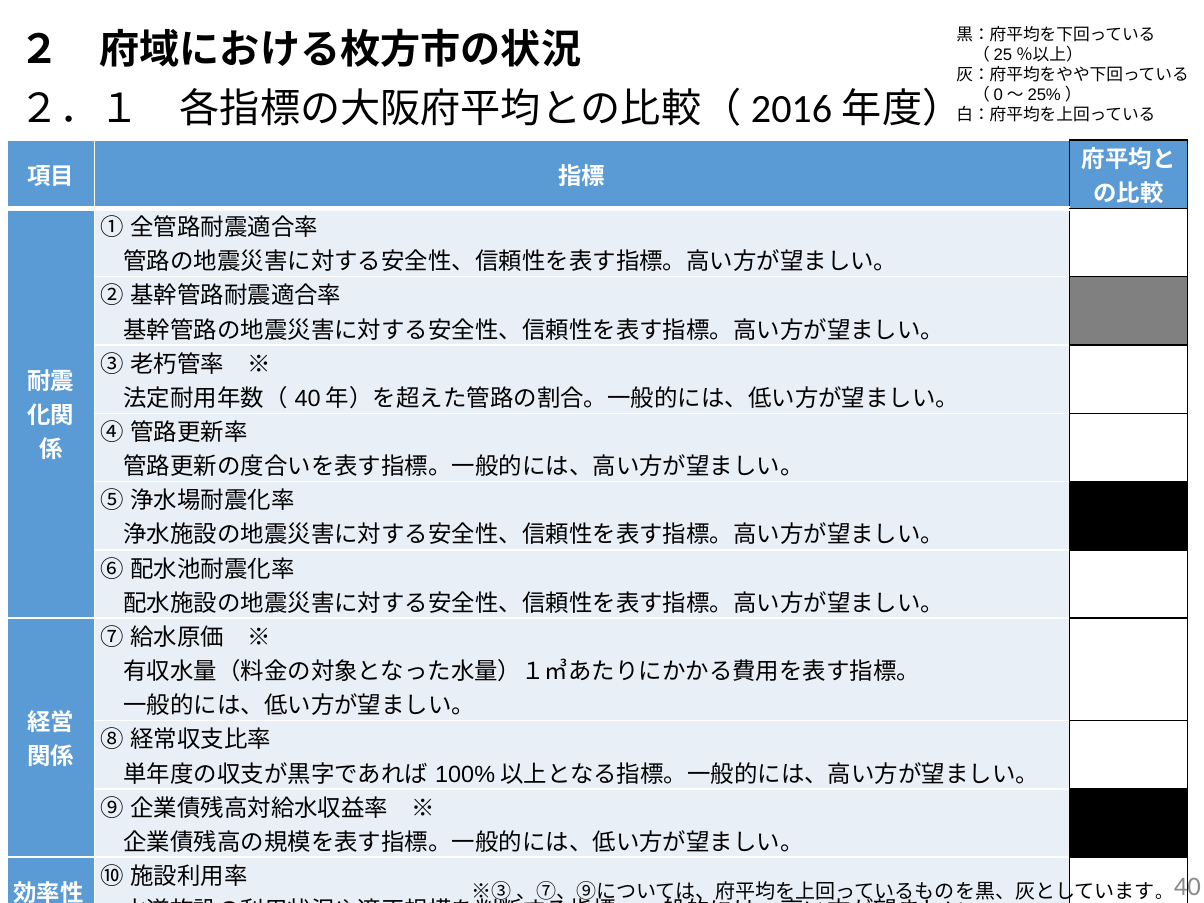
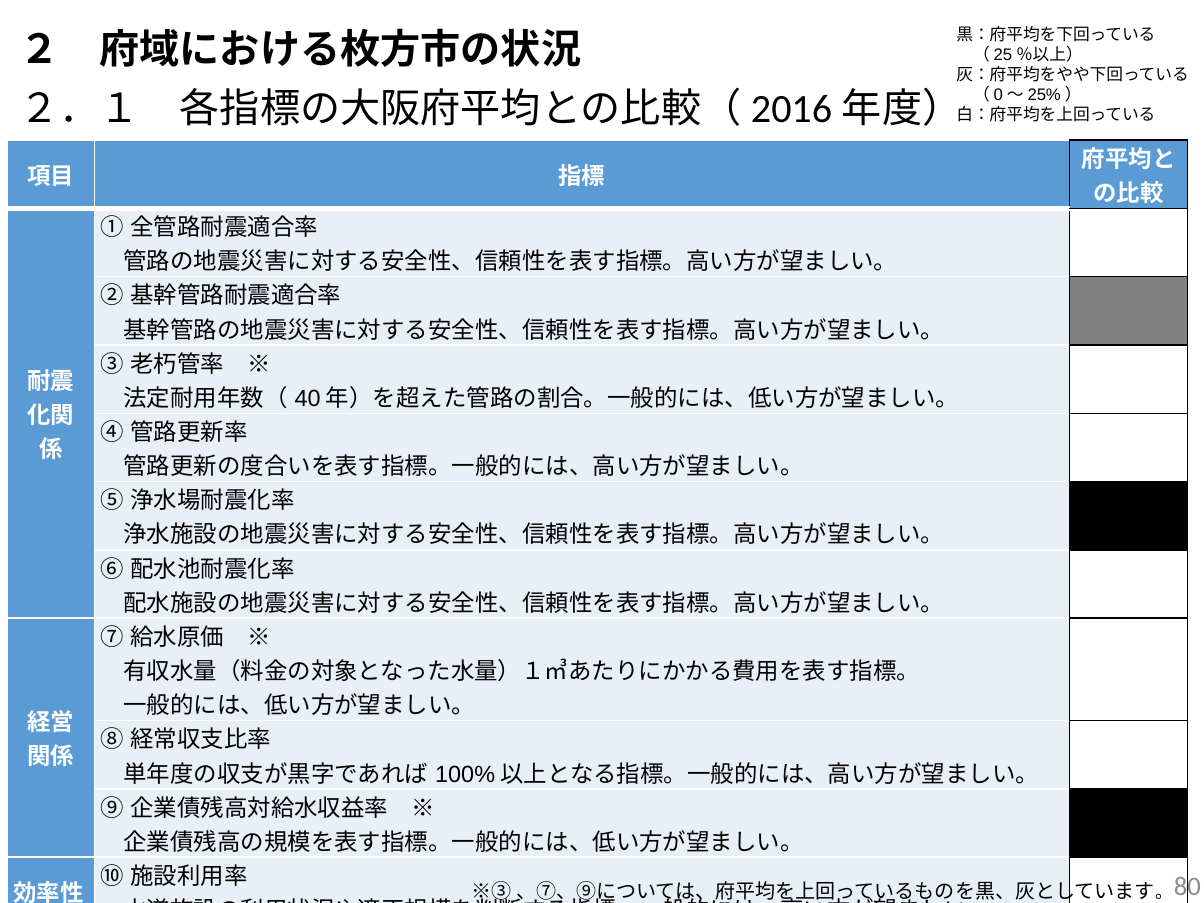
40: 40 -> 80
